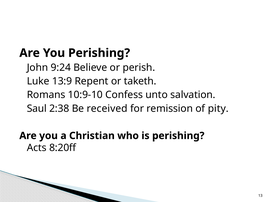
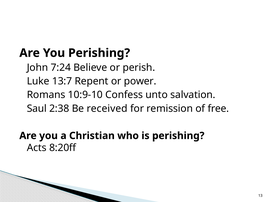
9:24: 9:24 -> 7:24
13:9: 13:9 -> 13:7
taketh: taketh -> power
pity: pity -> free
